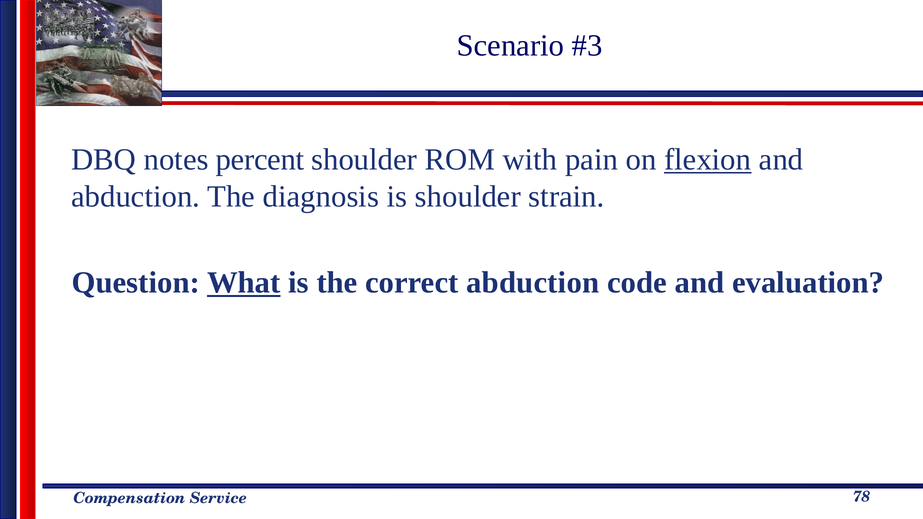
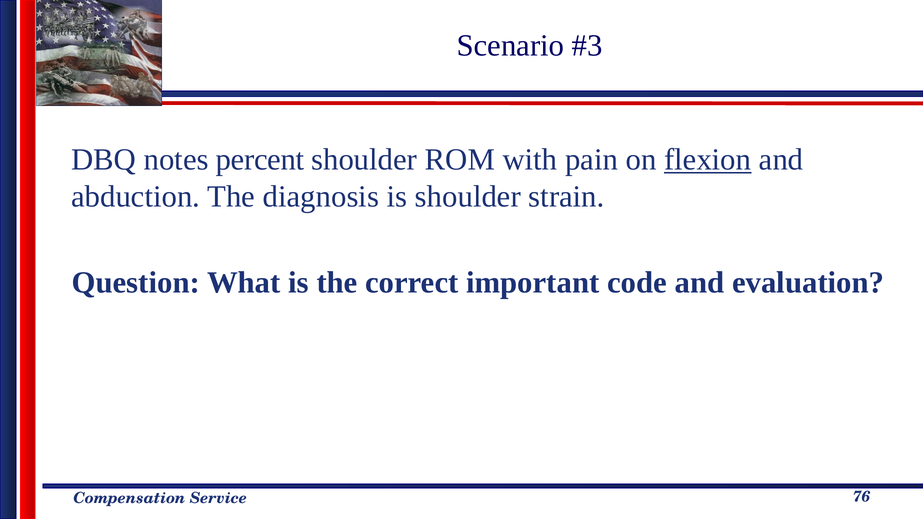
What underline: present -> none
correct abduction: abduction -> important
78: 78 -> 76
